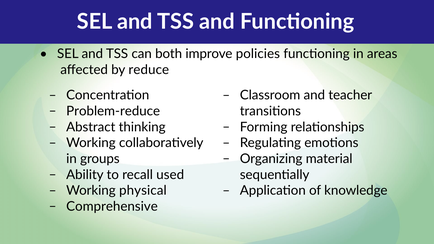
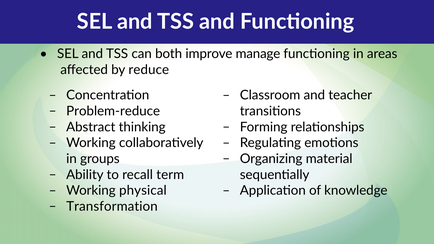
policies: policies -> manage
used: used -> term
Comprehensive: Comprehensive -> Transformation
